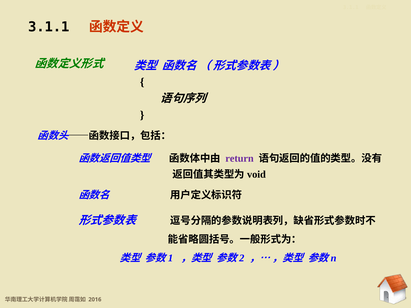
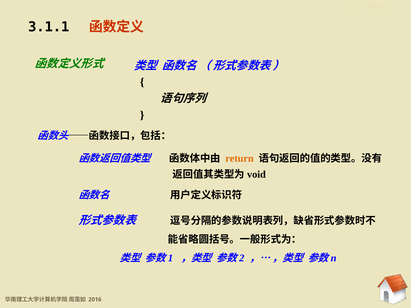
return colour: purple -> orange
